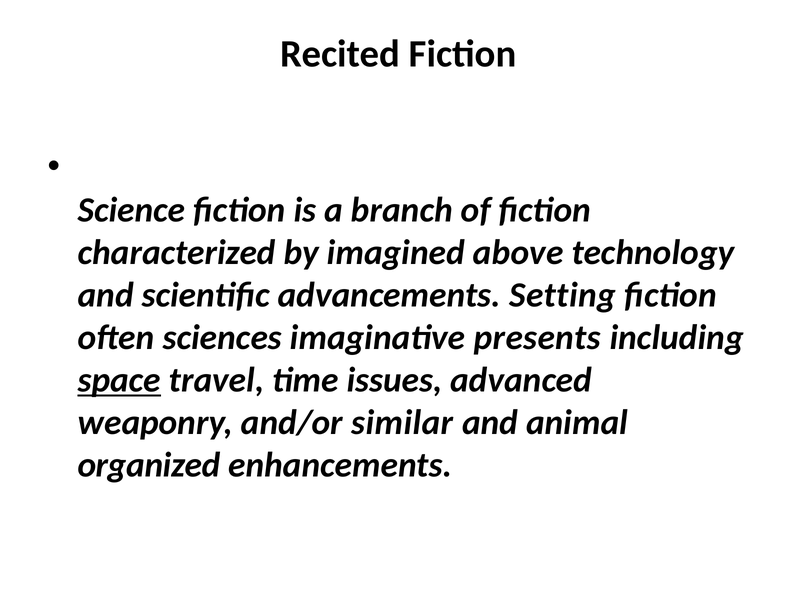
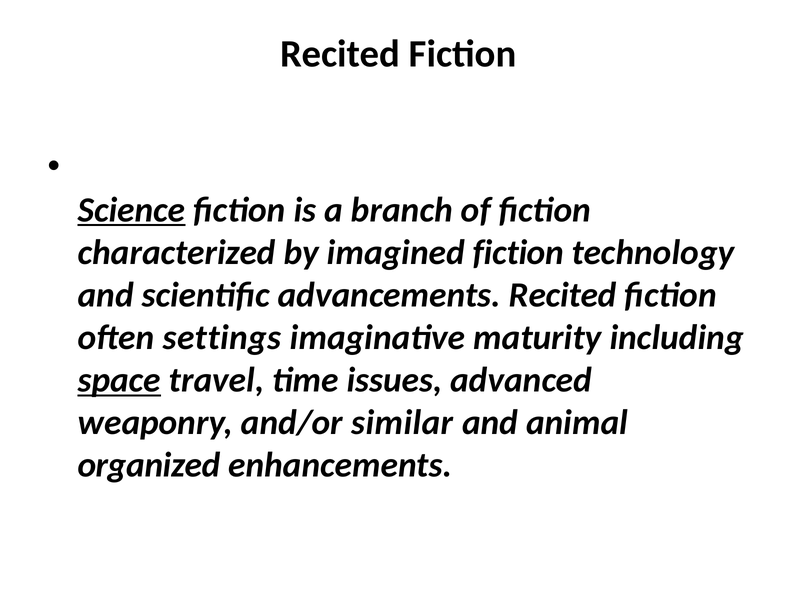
Science underline: none -> present
imagined above: above -> fiction
advancements Setting: Setting -> Recited
sciences: sciences -> settings
presents: presents -> maturity
